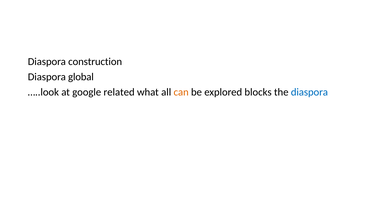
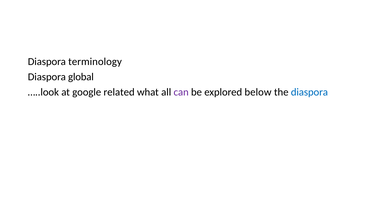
construction: construction -> terminology
can colour: orange -> purple
blocks: blocks -> below
